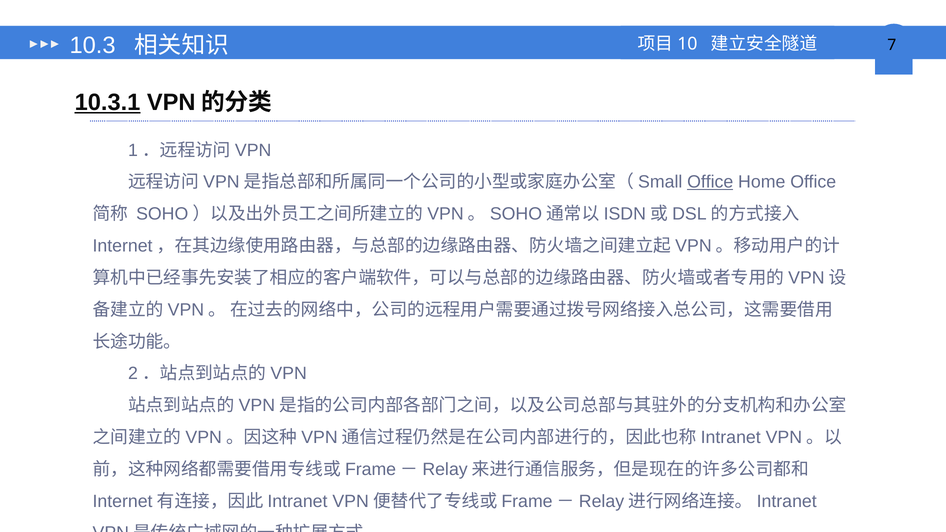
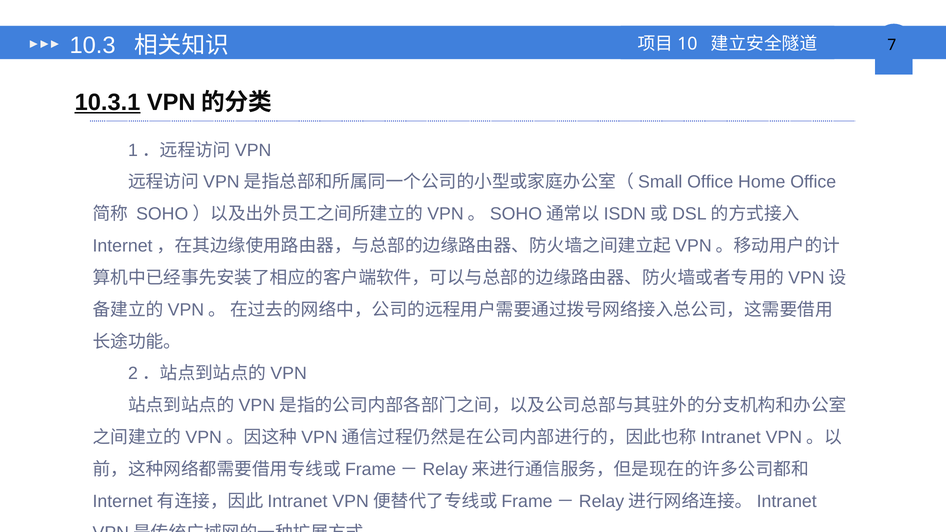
Office at (710, 182) underline: present -> none
